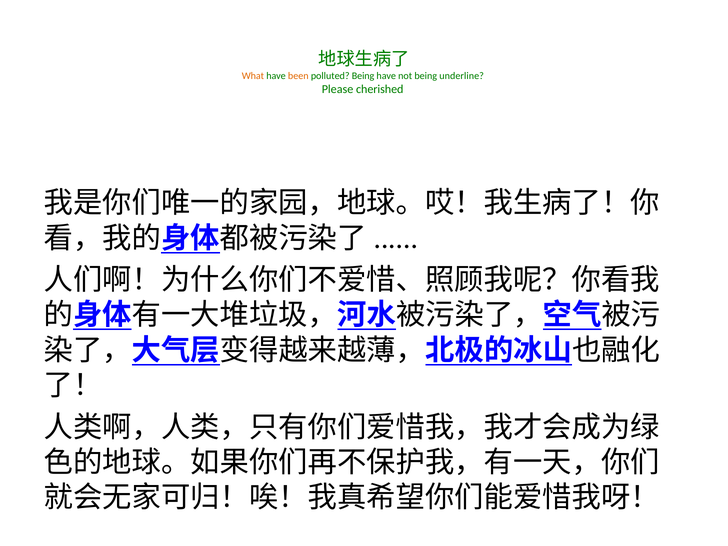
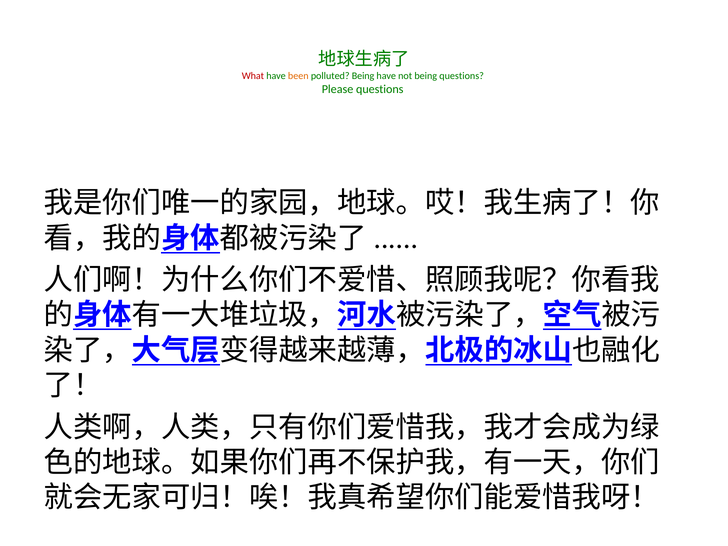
What colour: orange -> red
being underline: underline -> questions
Please cherished: cherished -> questions
